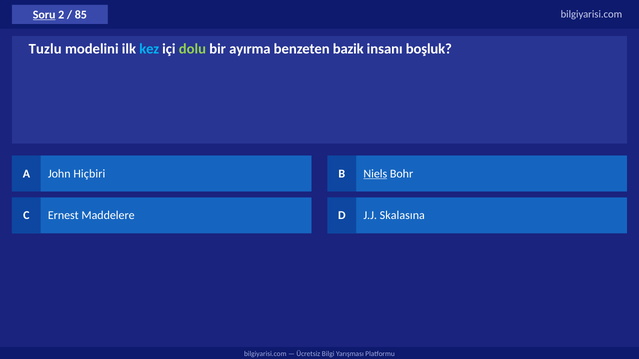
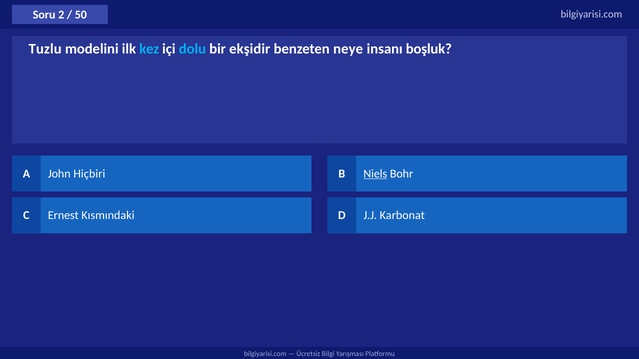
Soru underline: present -> none
85: 85 -> 50
dolu colour: light green -> light blue
ayırma: ayırma -> ekşidir
bazik: bazik -> neye
Maddelere: Maddelere -> Kısmındaki
Skalasına: Skalasına -> Karbonat
